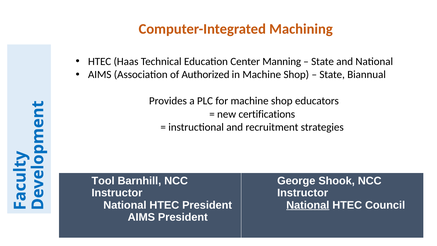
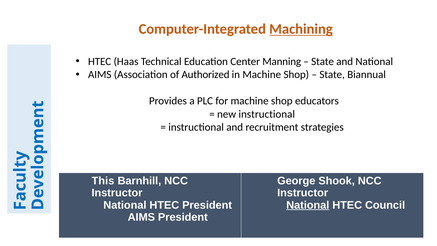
Machining underline: none -> present
new certifications: certifications -> instructional
Tool: Tool -> This
